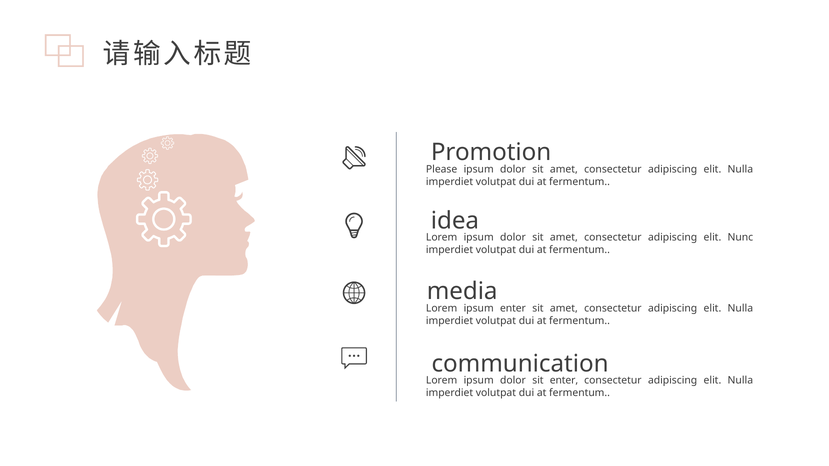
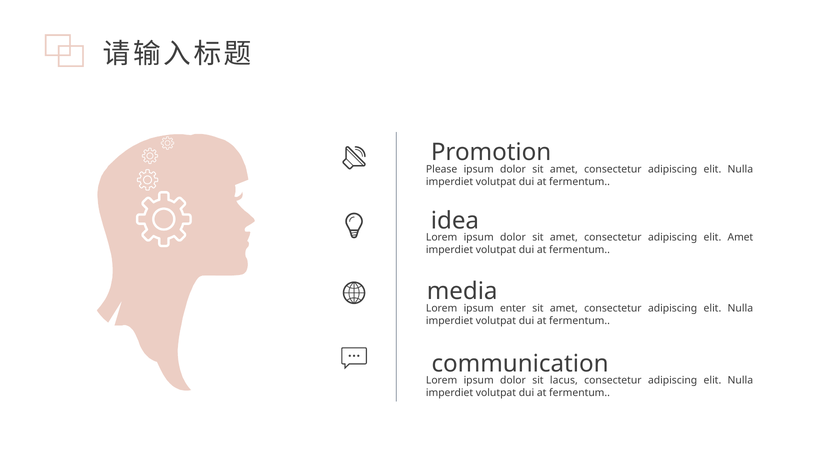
elit Nunc: Nunc -> Amet
sit enter: enter -> lacus
